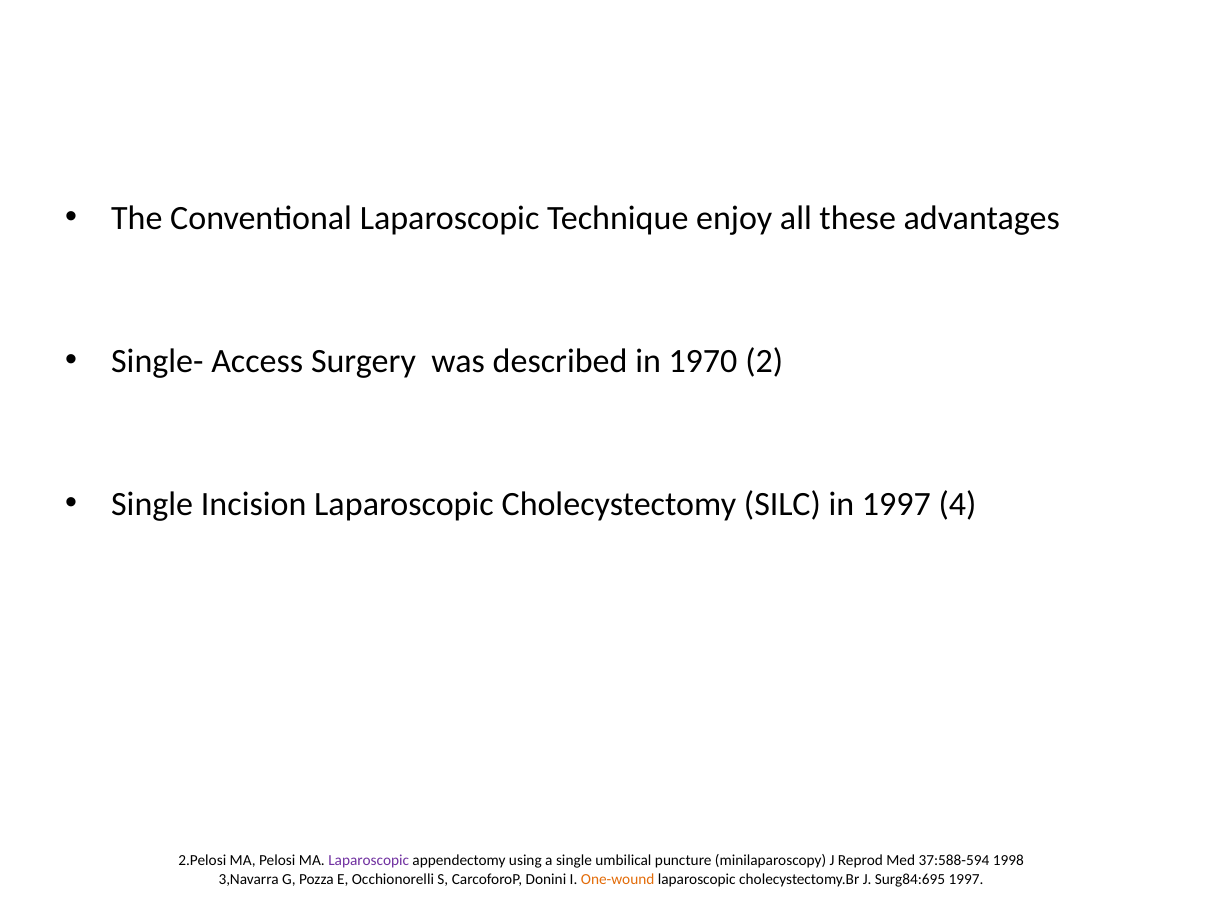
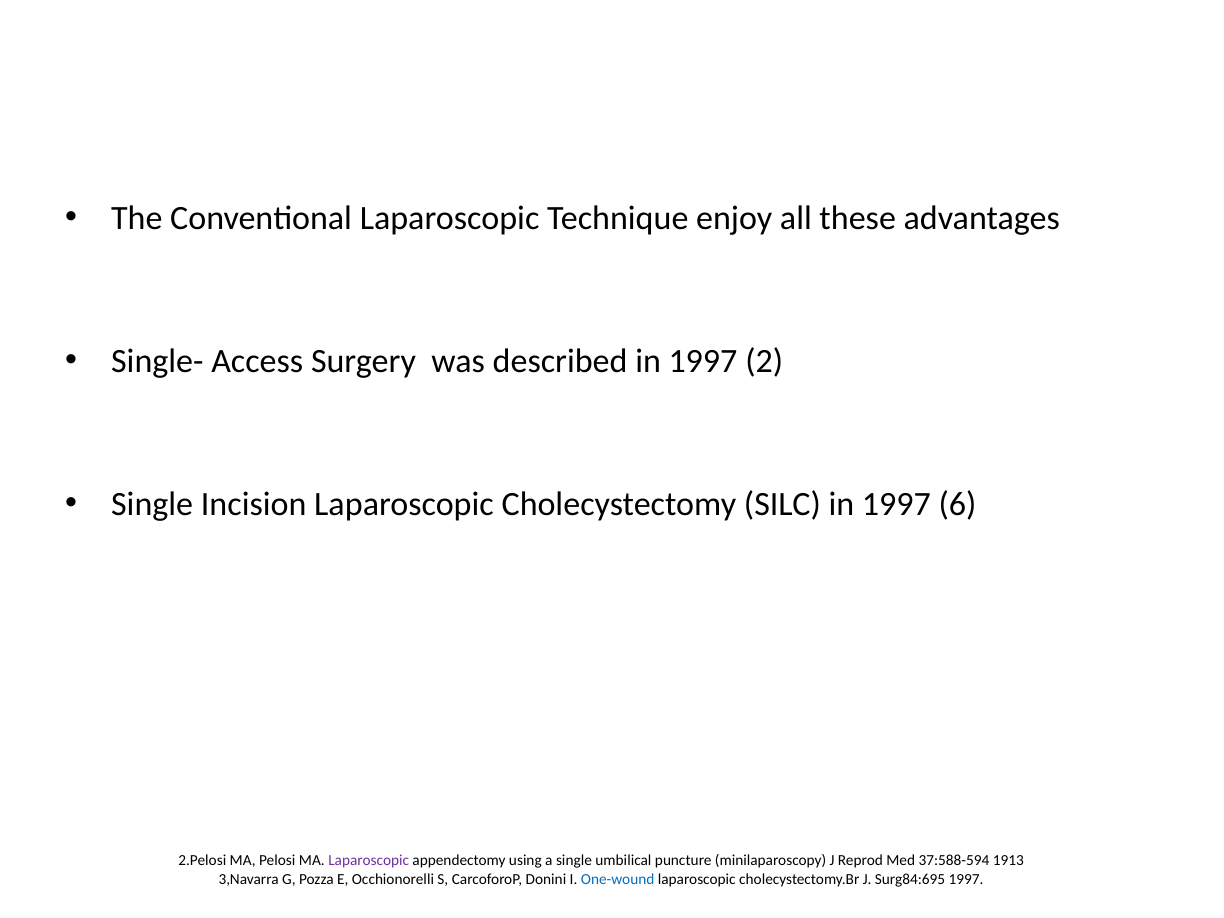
described in 1970: 1970 -> 1997
4: 4 -> 6
1998: 1998 -> 1913
One-wound colour: orange -> blue
